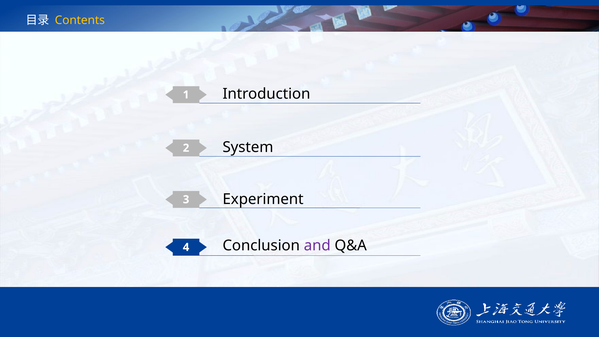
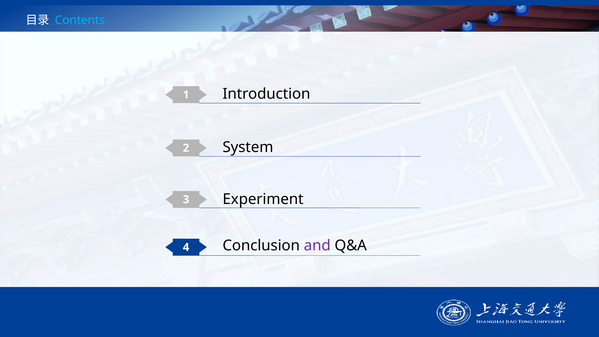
Contents colour: yellow -> light blue
